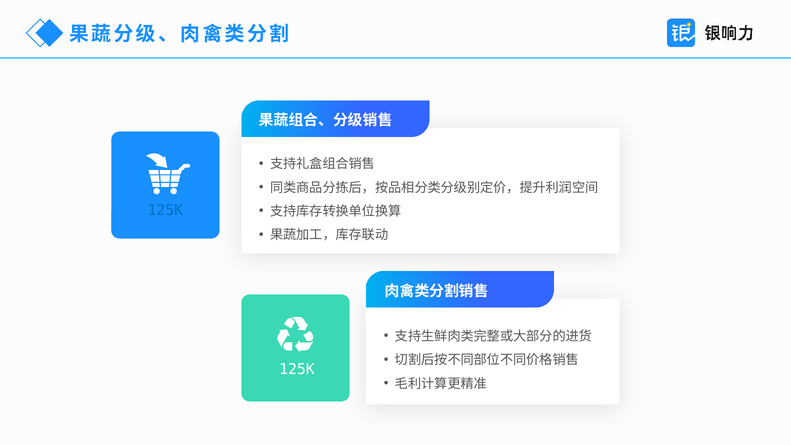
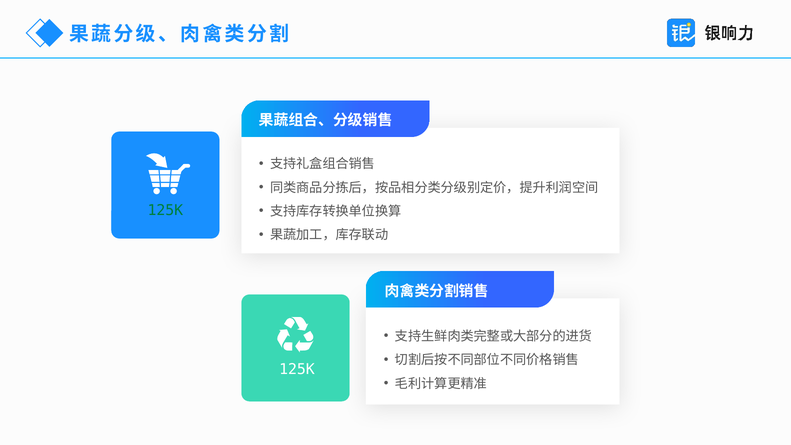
125K at (165, 210) colour: blue -> green
